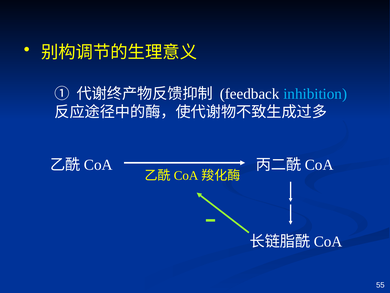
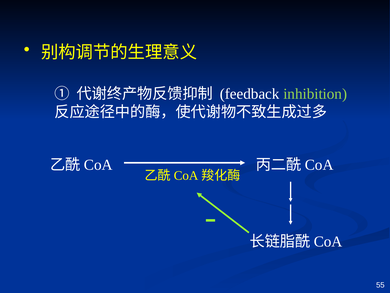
inhibition colour: light blue -> light green
